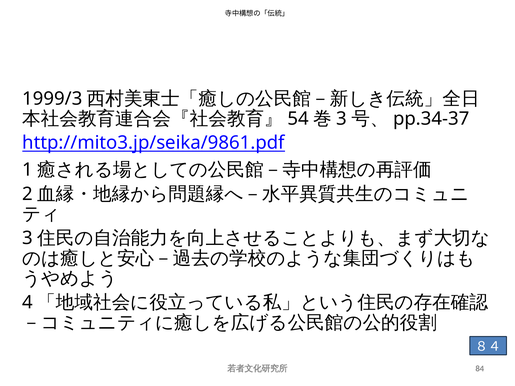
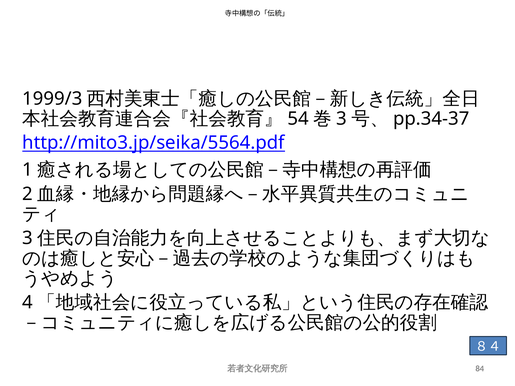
http://mito3.jp/seika/9861.pdf: http://mito3.jp/seika/9861.pdf -> http://mito3.jp/seika/5564.pdf
